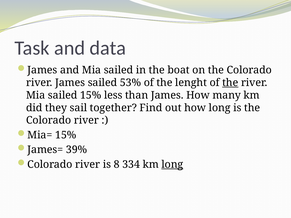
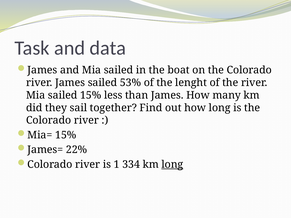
the at (230, 83) underline: present -> none
39%: 39% -> 22%
8: 8 -> 1
